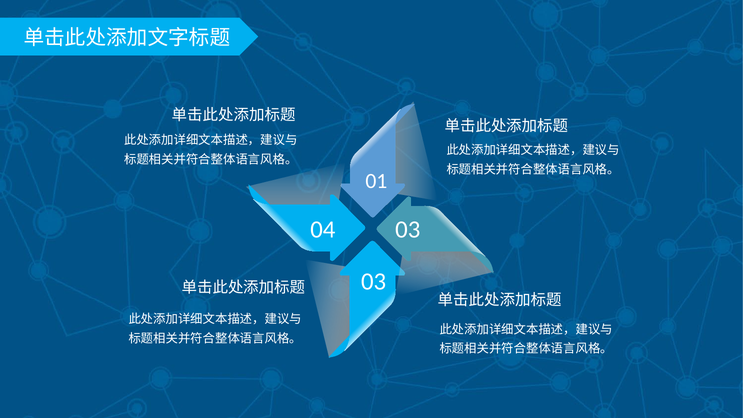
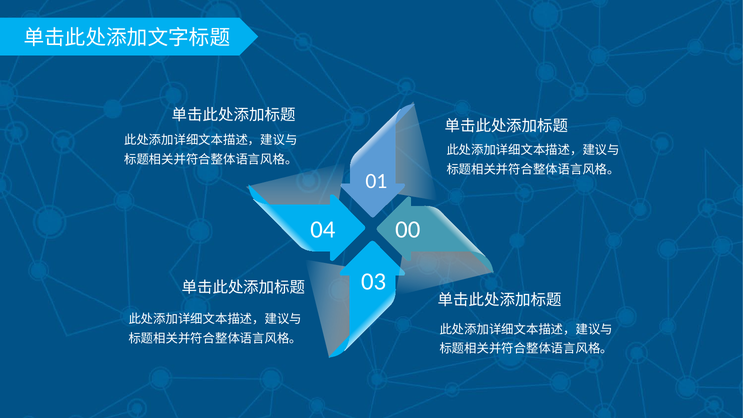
04 03: 03 -> 00
